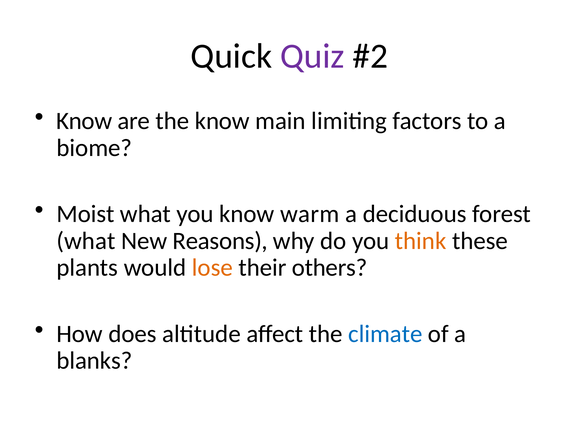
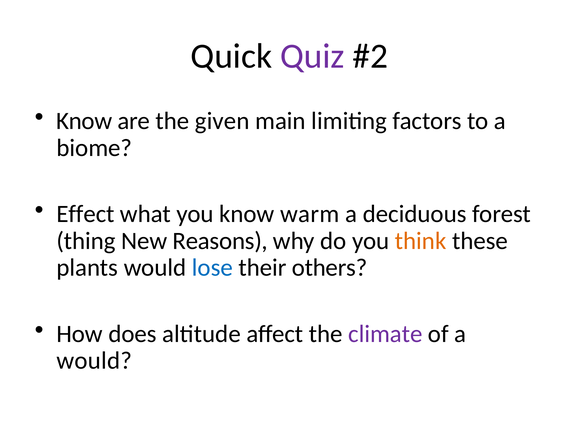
the know: know -> given
Moist: Moist -> Effect
what at (86, 241): what -> thing
lose colour: orange -> blue
climate colour: blue -> purple
blanks at (94, 361): blanks -> would
